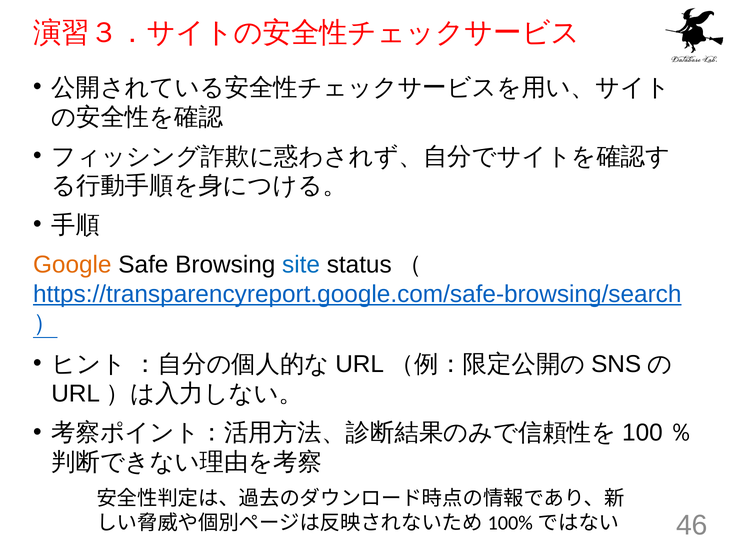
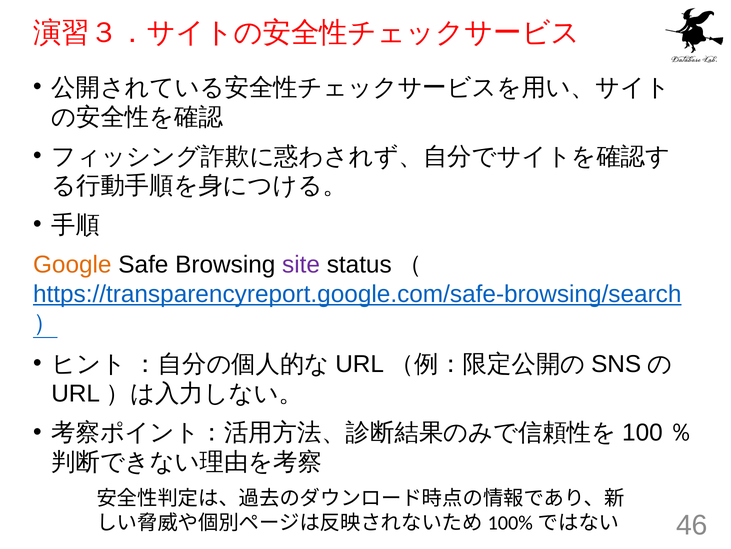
site colour: blue -> purple
